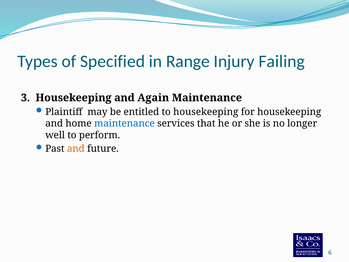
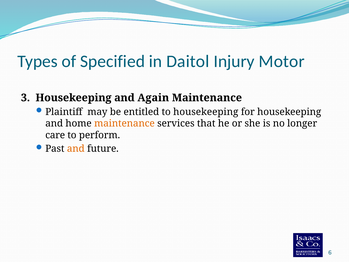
Range: Range -> Daitol
Failing: Failing -> Motor
maintenance at (124, 123) colour: blue -> orange
well: well -> care
